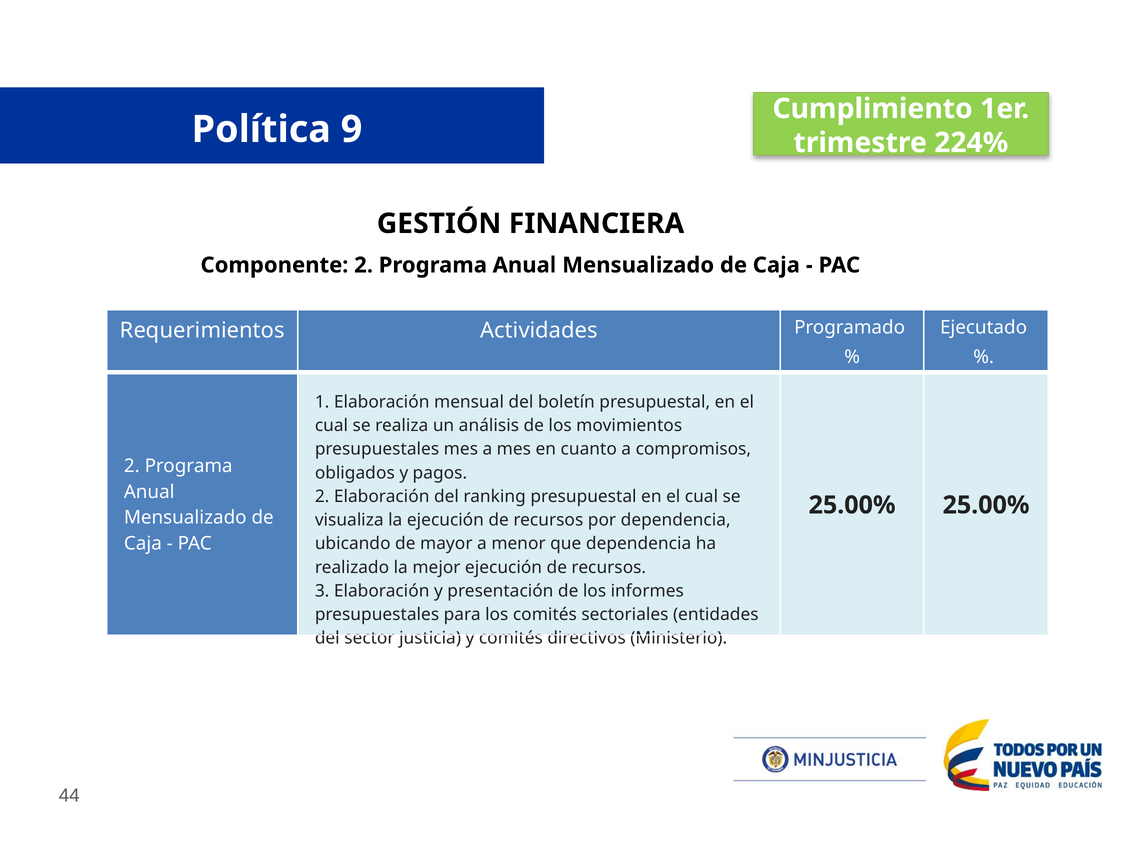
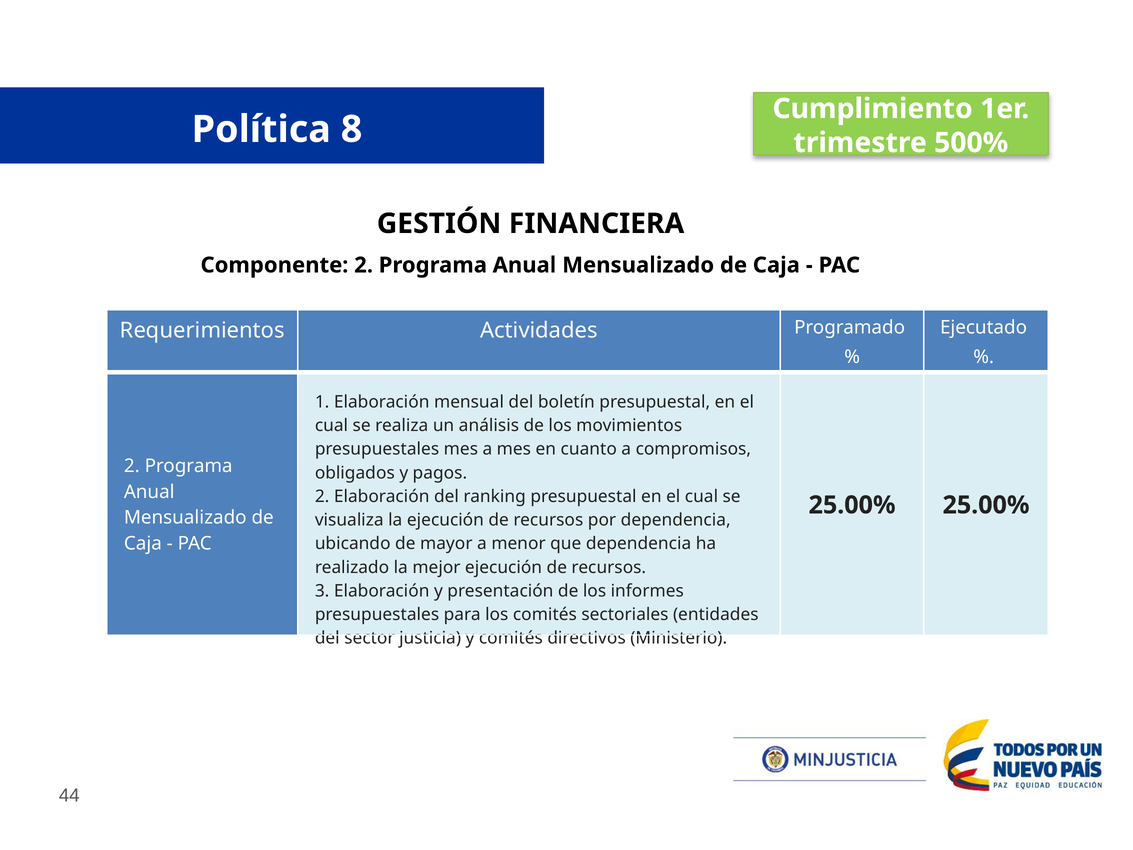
9: 9 -> 8
224%: 224% -> 500%
